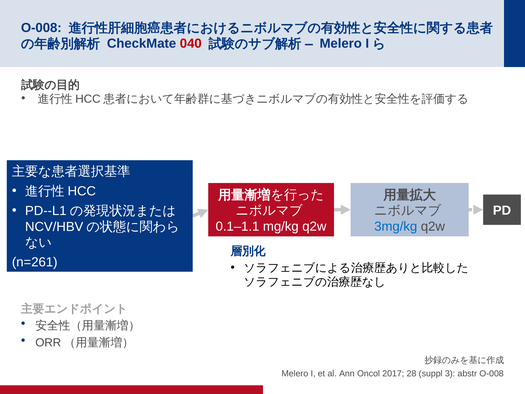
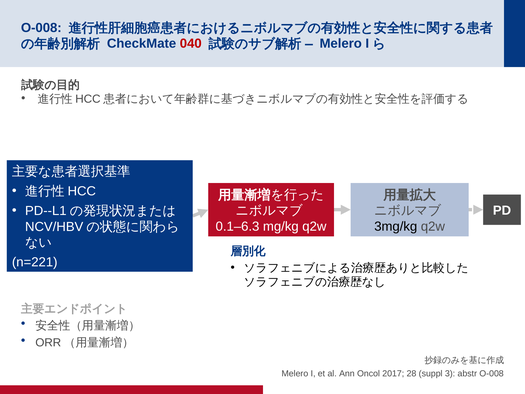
0.1–1.1: 0.1–1.1 -> 0.1–6.3
3mg/kg colour: blue -> black
n=261: n=261 -> n=221
